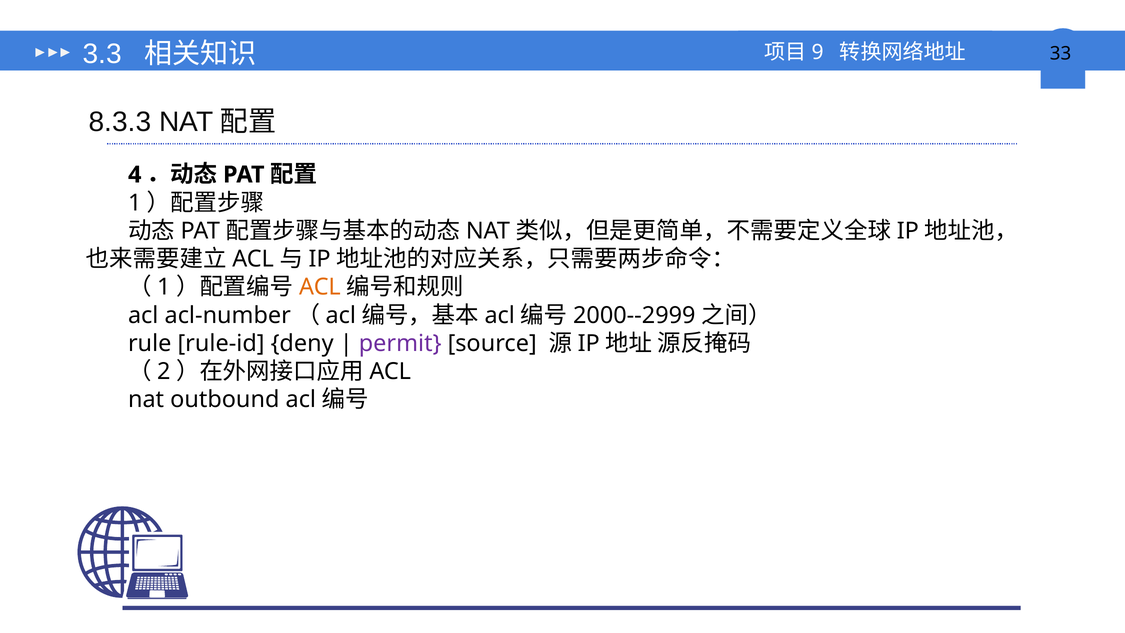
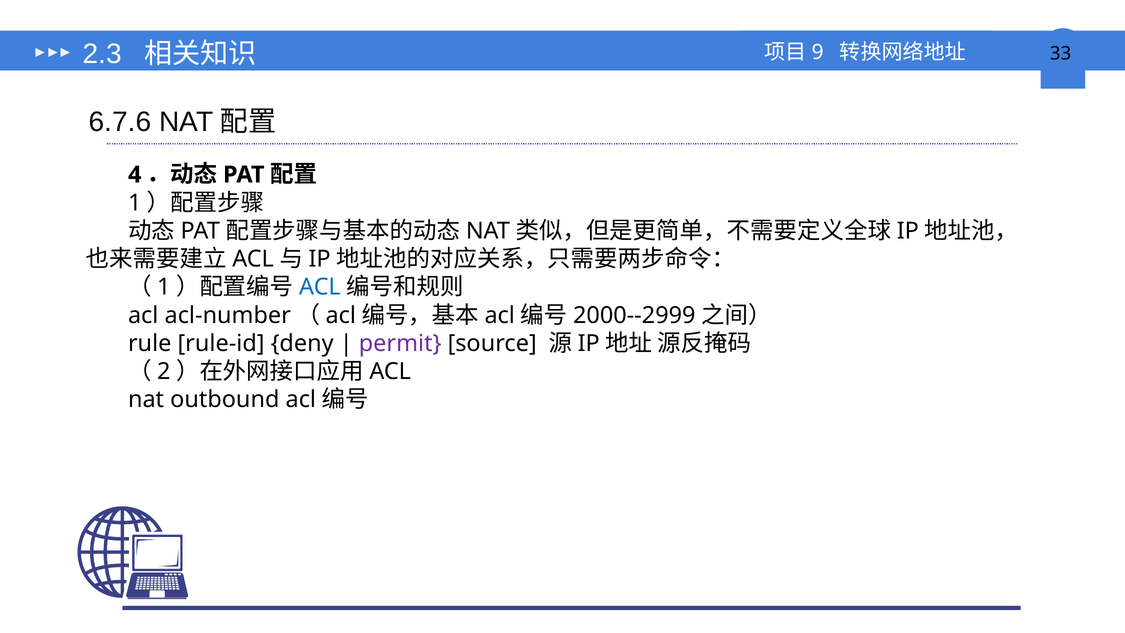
3.3: 3.3 -> 2.3
8.3.3: 8.3.3 -> 6.7.6
ACL at (320, 287) colour: orange -> blue
